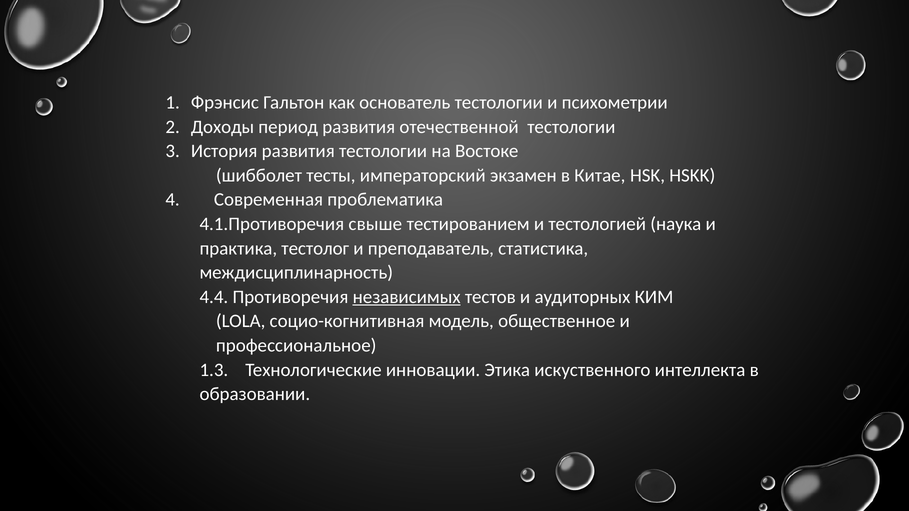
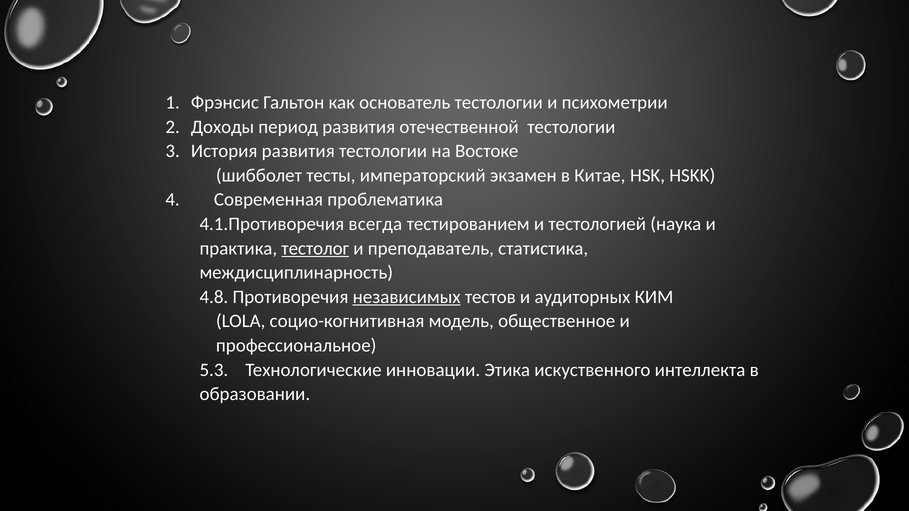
свыше: свыше -> всегда
тестолог underline: none -> present
4.4: 4.4 -> 4.8
1.3: 1.3 -> 5.3
